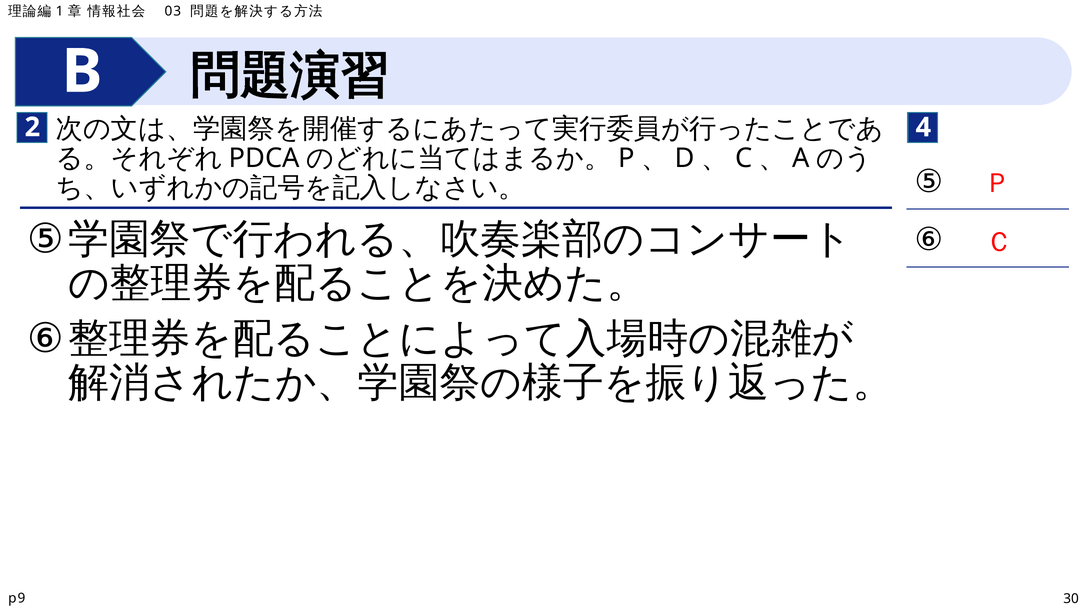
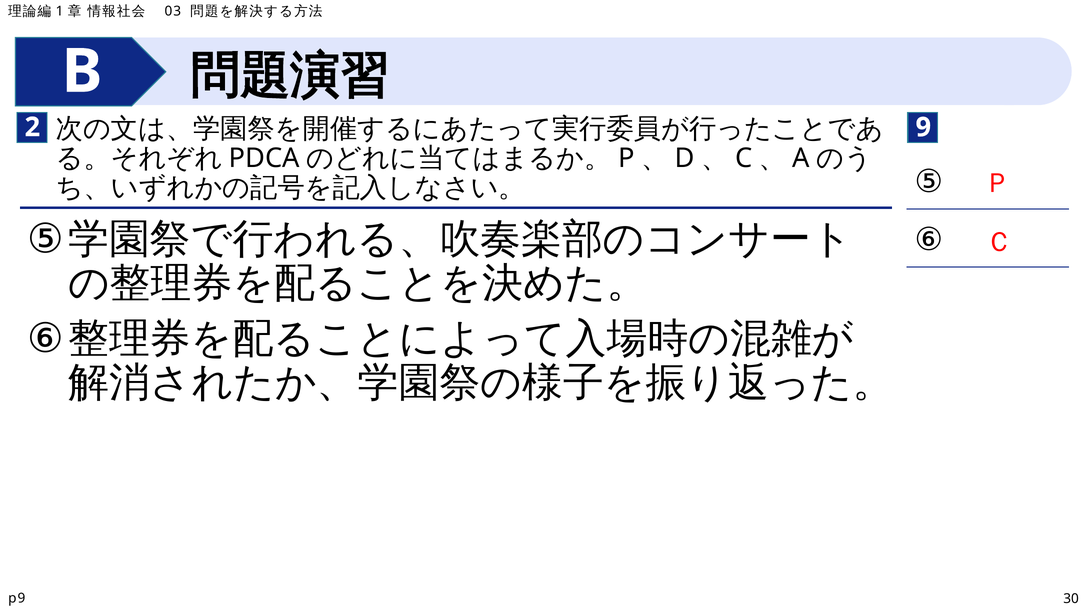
4: 4 -> 9
